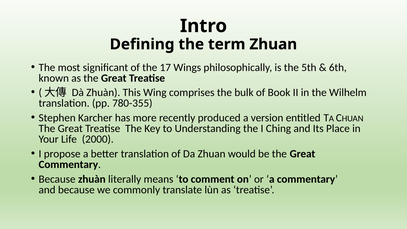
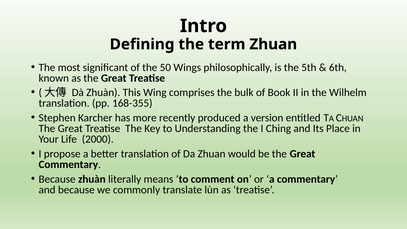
17: 17 -> 50
780-355: 780-355 -> 168-355
